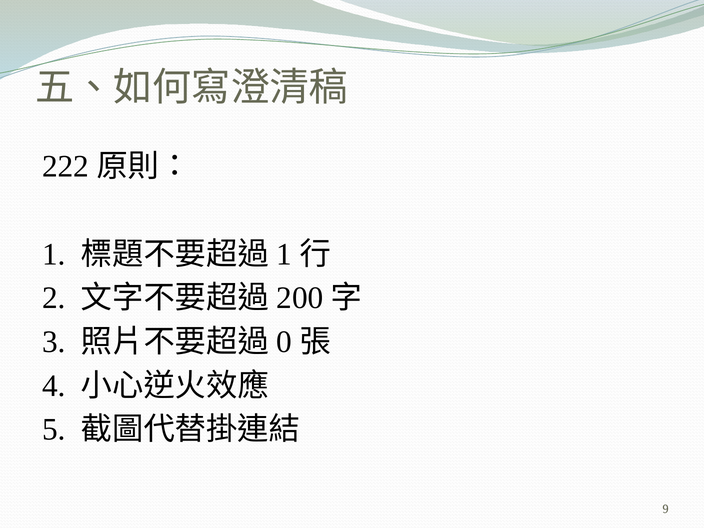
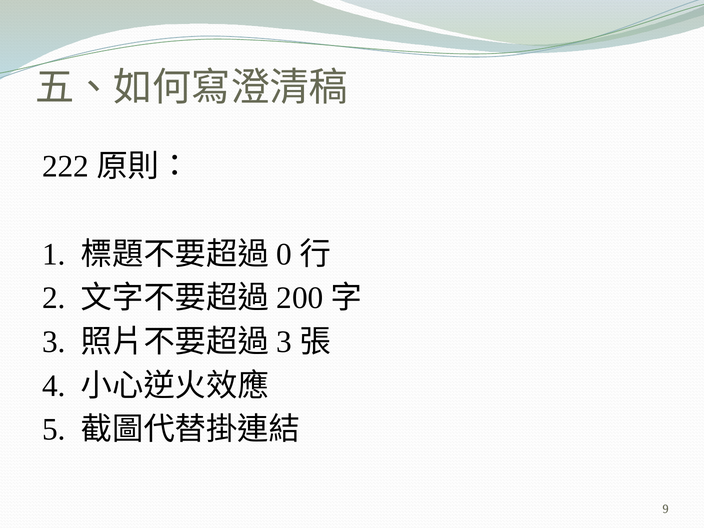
1 at (284, 254): 1 -> 0
0 at (284, 342): 0 -> 3
